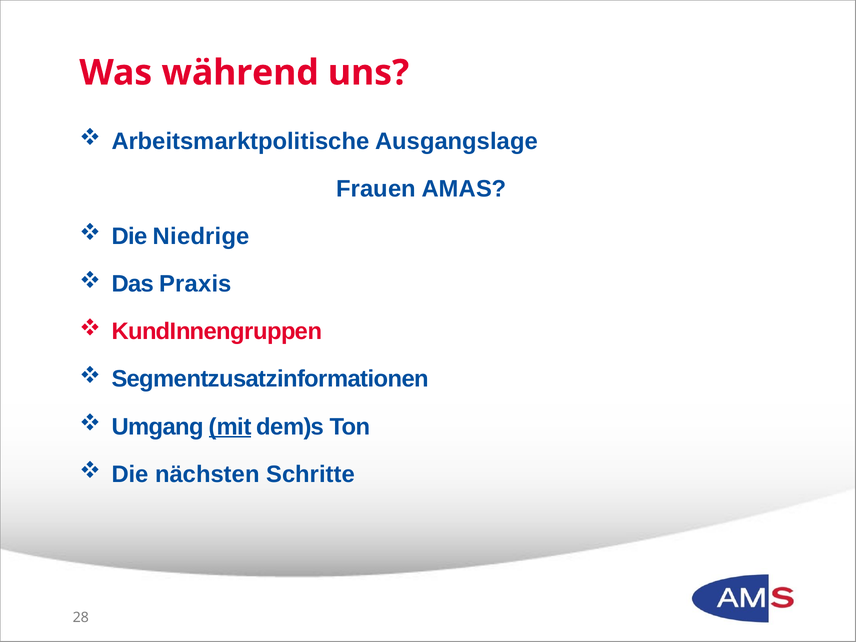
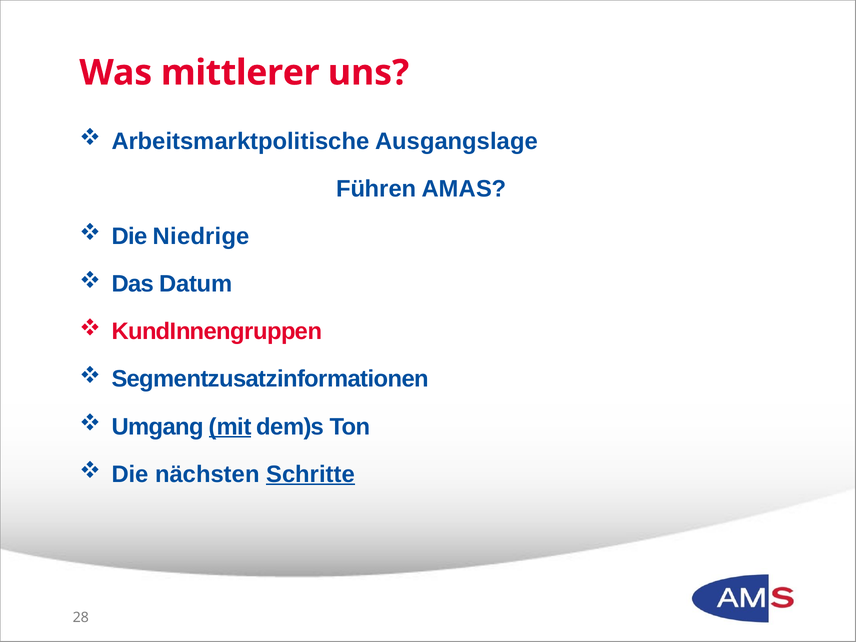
während: während -> mittlerer
Frauen: Frauen -> Führen
Praxis: Praxis -> Datum
Schritte underline: none -> present
